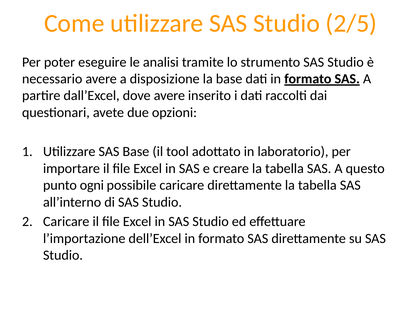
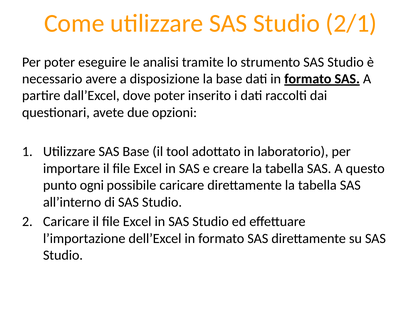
2/5: 2/5 -> 2/1
dove avere: avere -> poter
